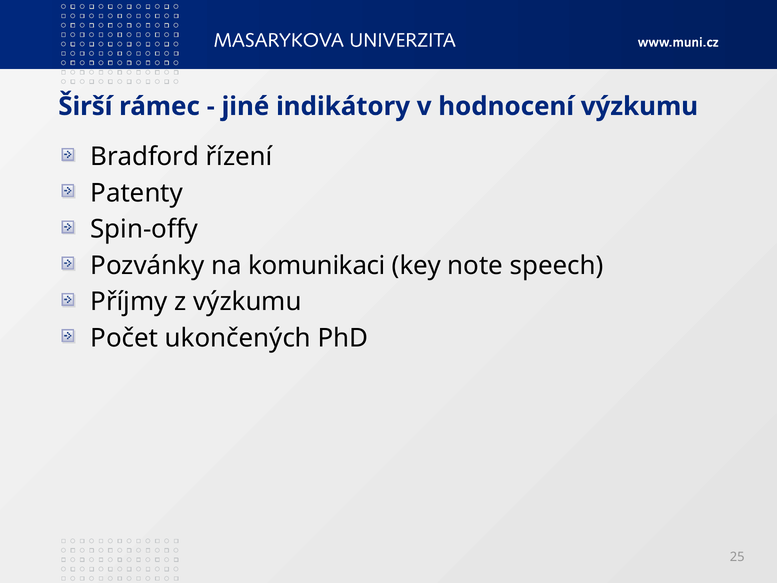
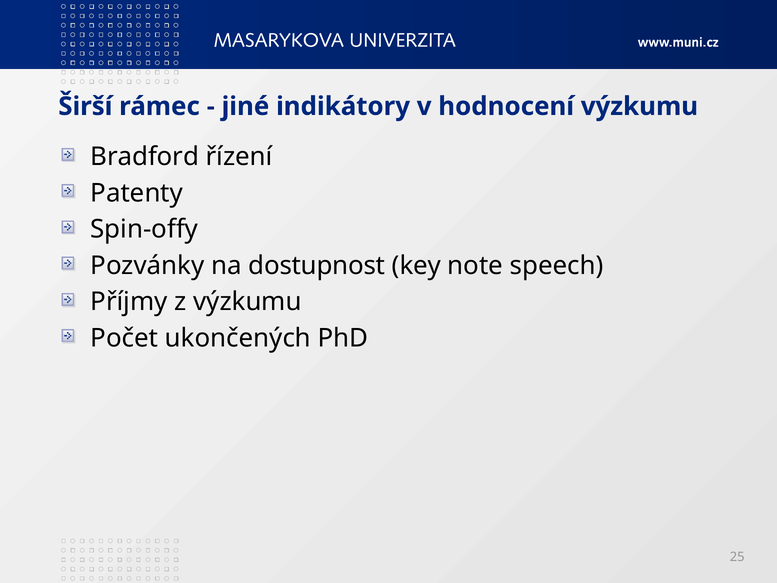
komunikaci: komunikaci -> dostupnost
